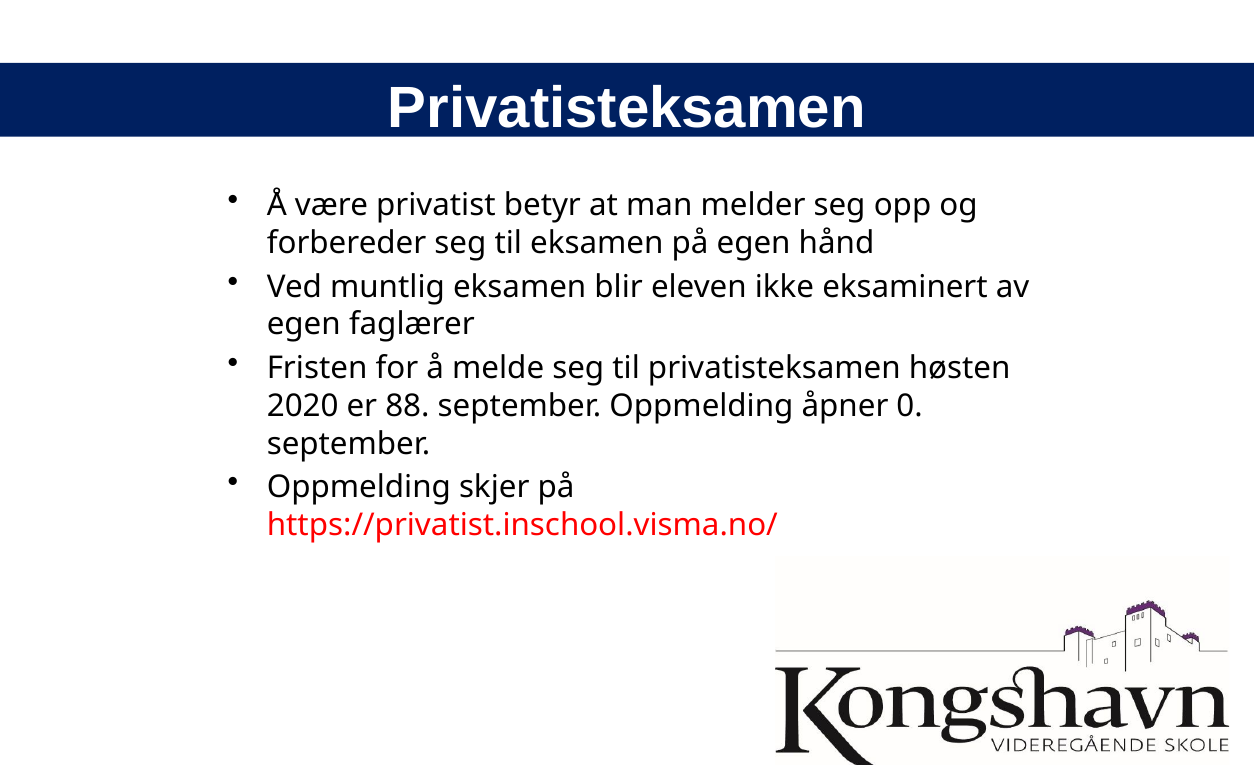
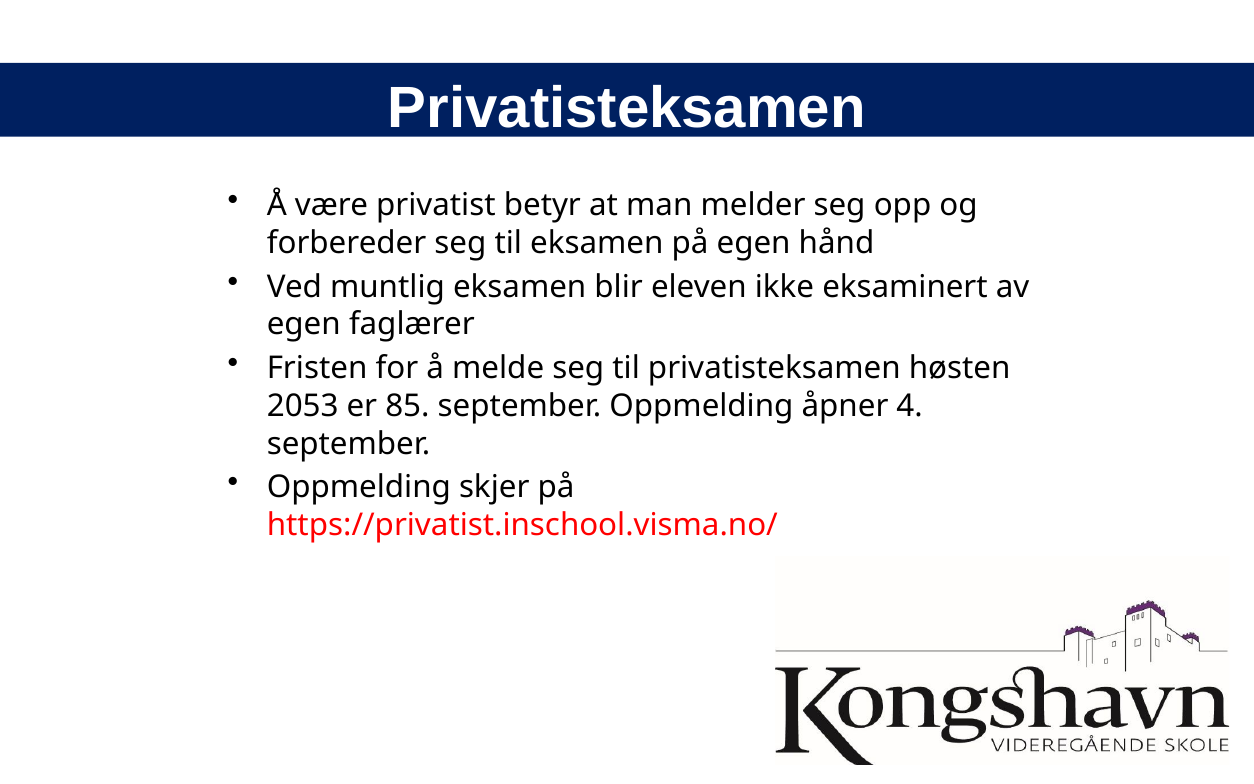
2020: 2020 -> 2053
88: 88 -> 85
0: 0 -> 4
